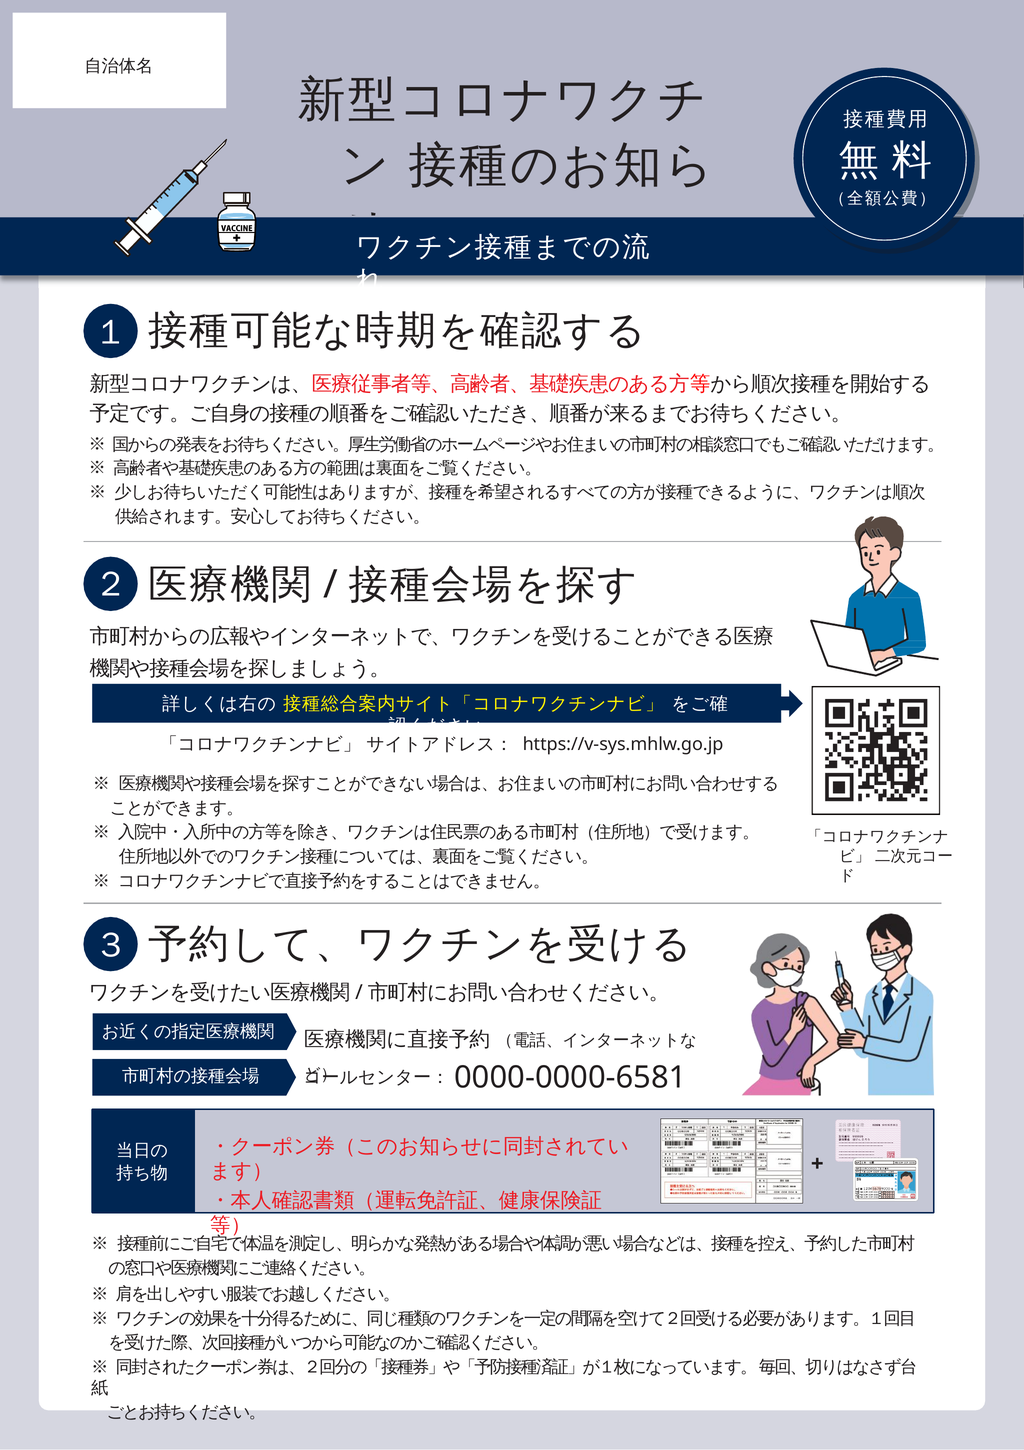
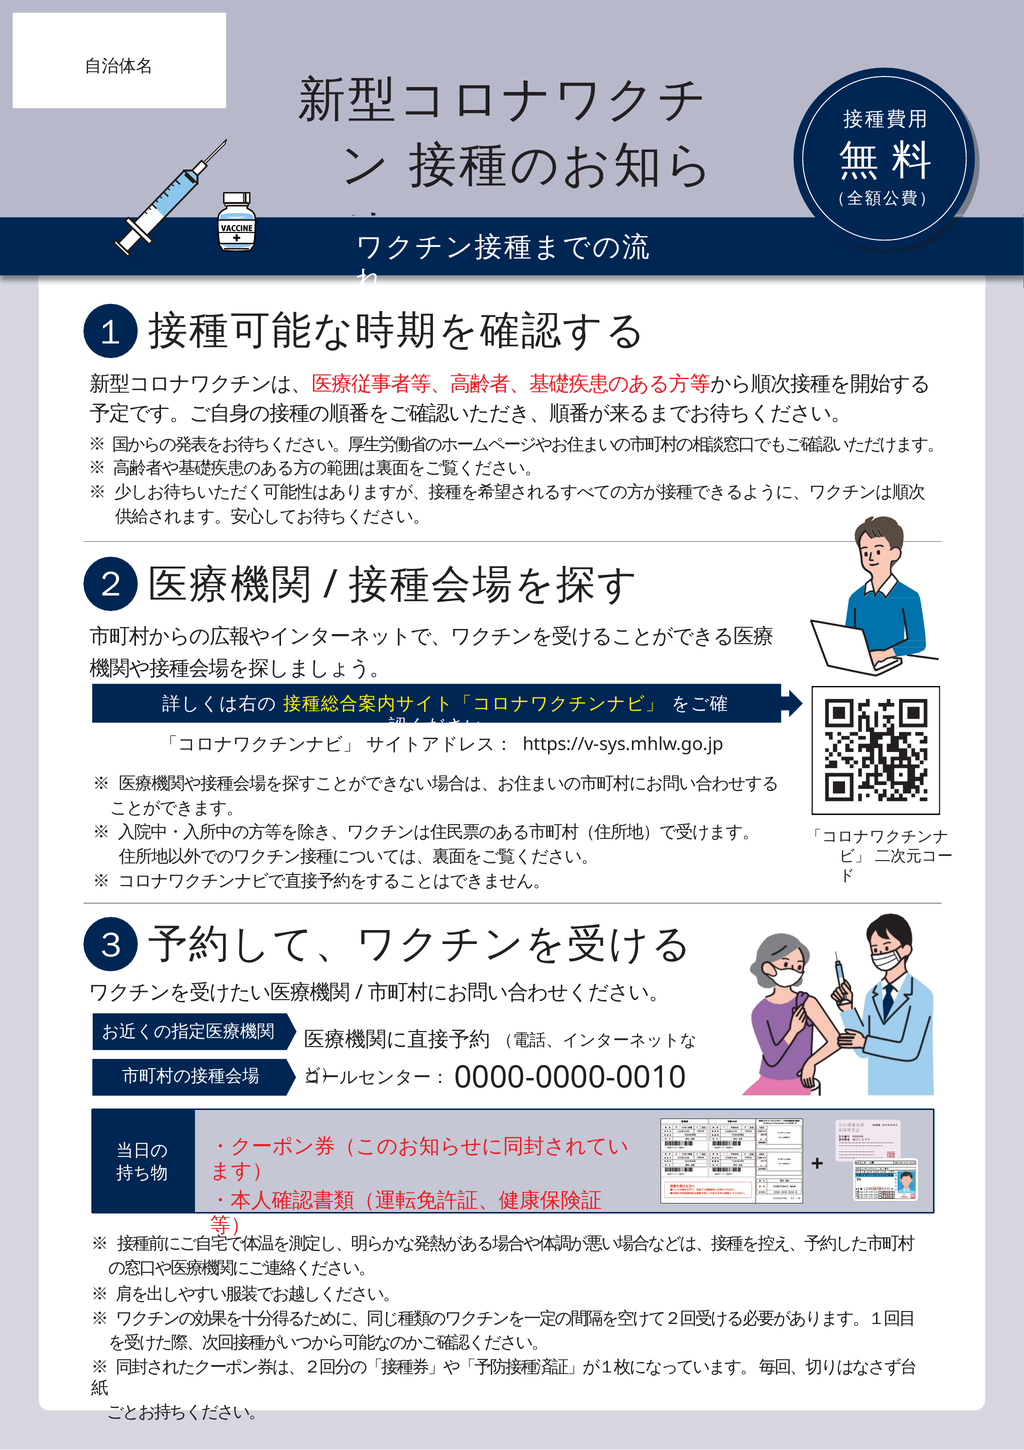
0000-0000-6581: 0000-0000-6581 -> 0000-0000-0010
